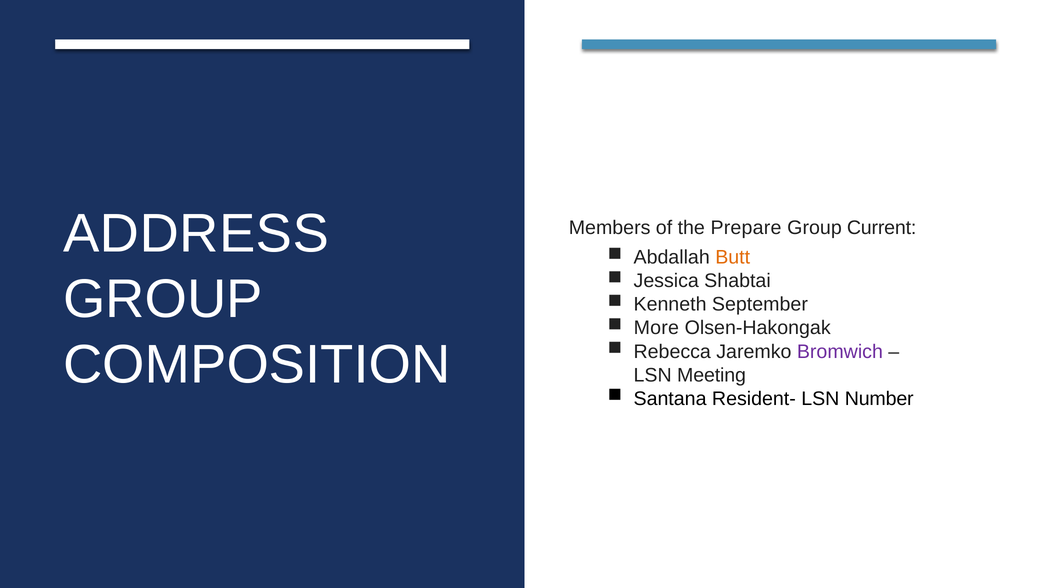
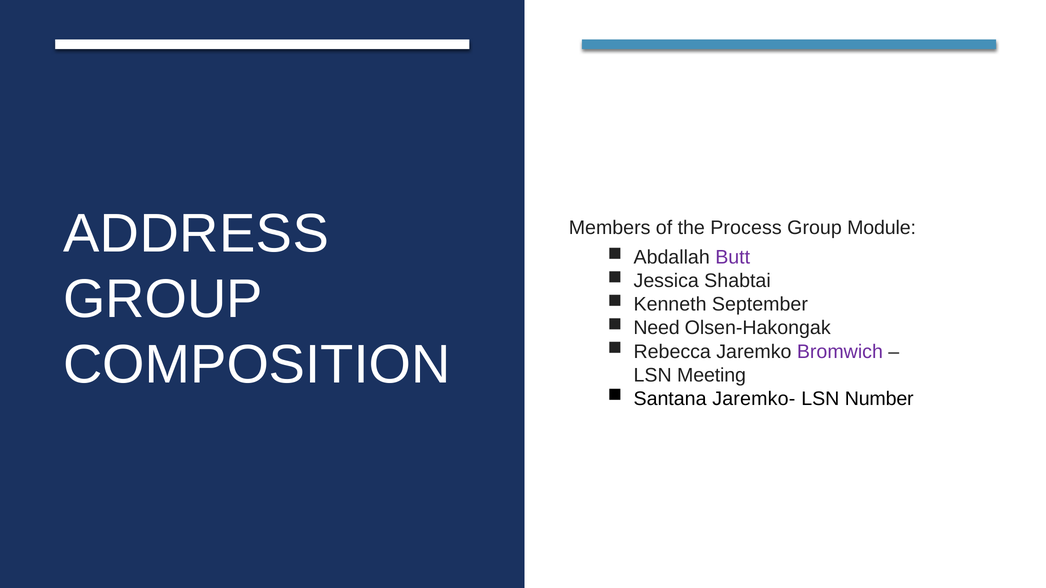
Prepare: Prepare -> Process
Current: Current -> Module
Butt colour: orange -> purple
More: More -> Need
Resident-: Resident- -> Jaremko-
